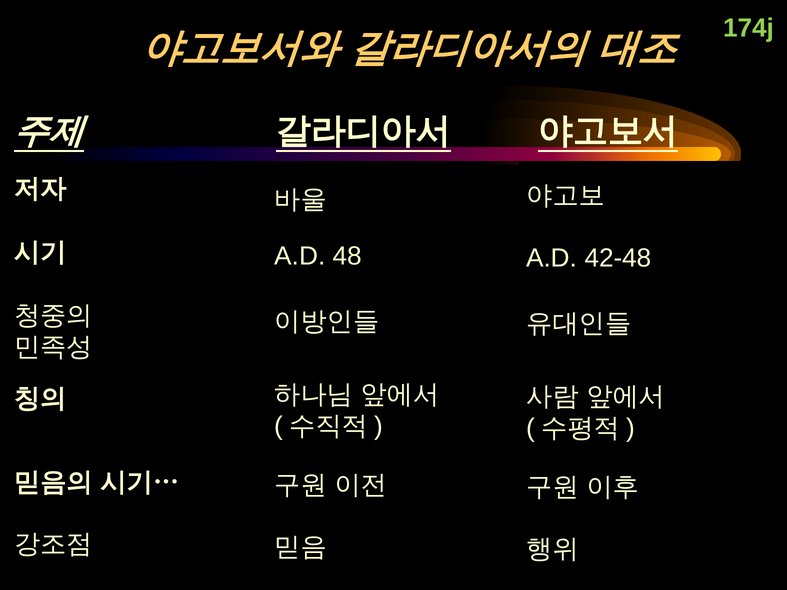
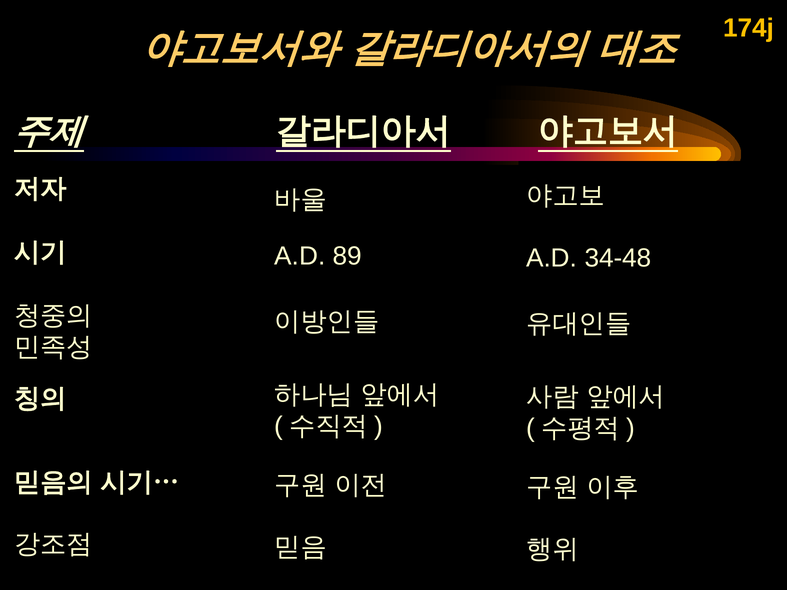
174j colour: light green -> yellow
48: 48 -> 89
42-48: 42-48 -> 34-48
